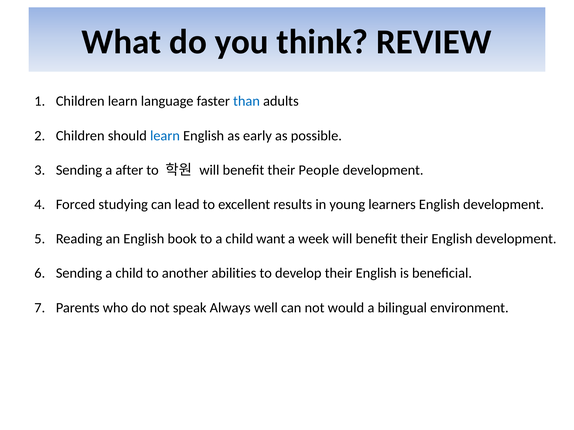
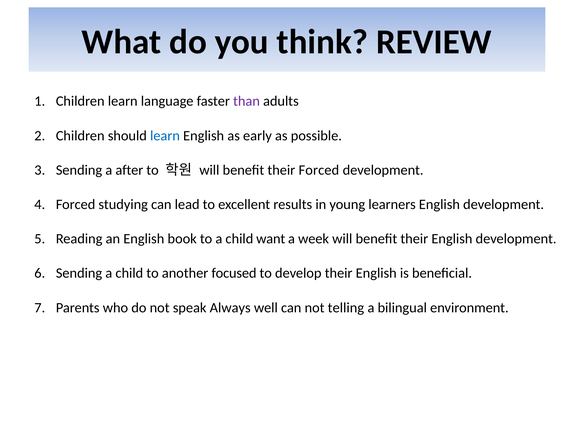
than colour: blue -> purple
their People: People -> Forced
abilities: abilities -> focused
would: would -> telling
